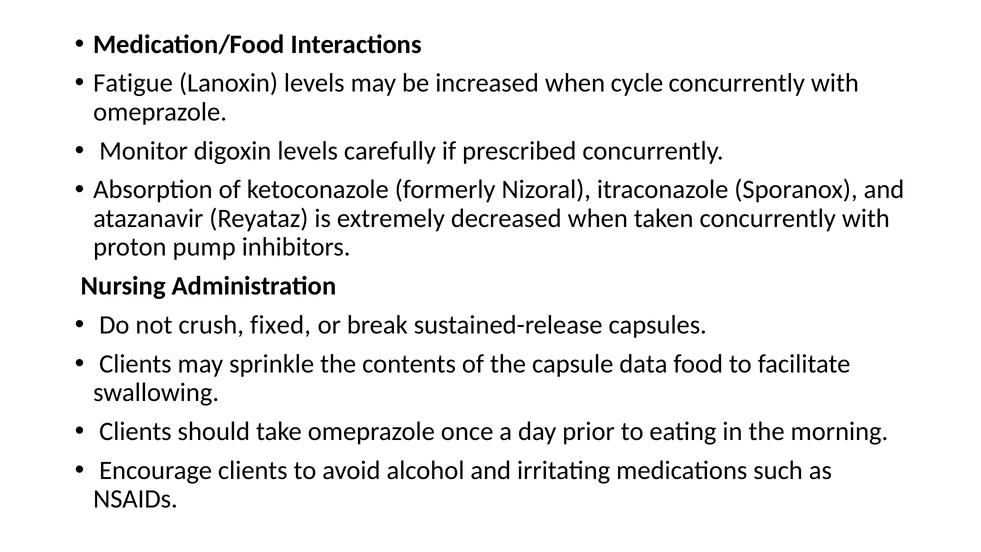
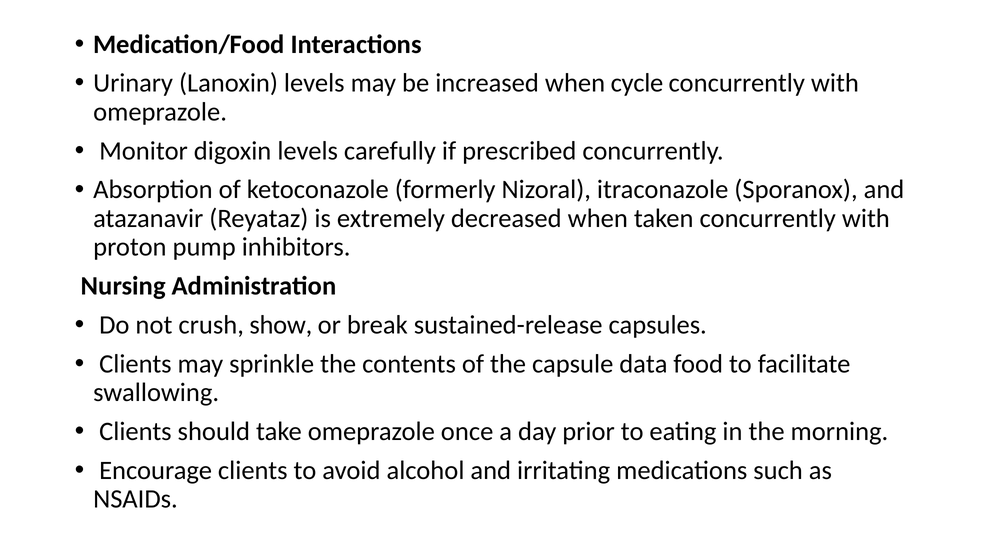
Fatigue: Fatigue -> Urinary
fixed: fixed -> show
